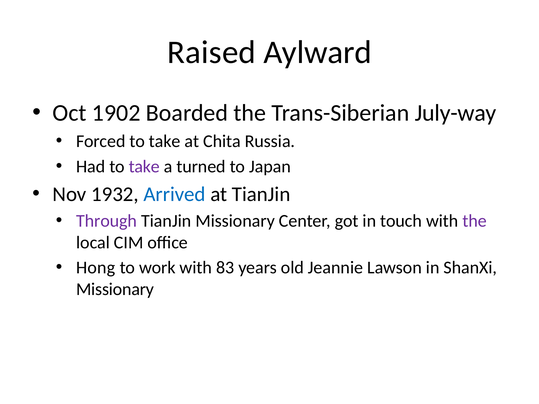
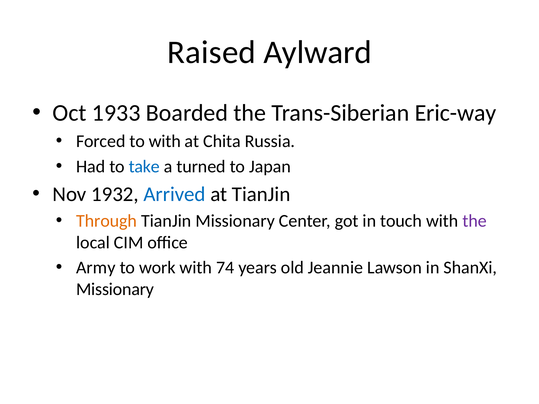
1902: 1902 -> 1933
July-way: July-way -> Eric-way
Forced to take: take -> with
take at (144, 167) colour: purple -> blue
Through colour: purple -> orange
Hong: Hong -> Army
83: 83 -> 74
